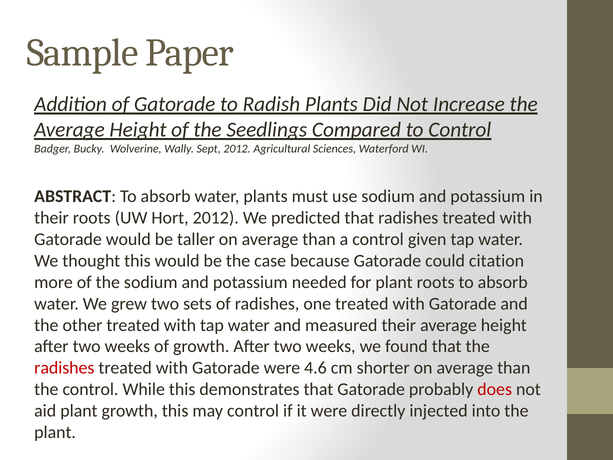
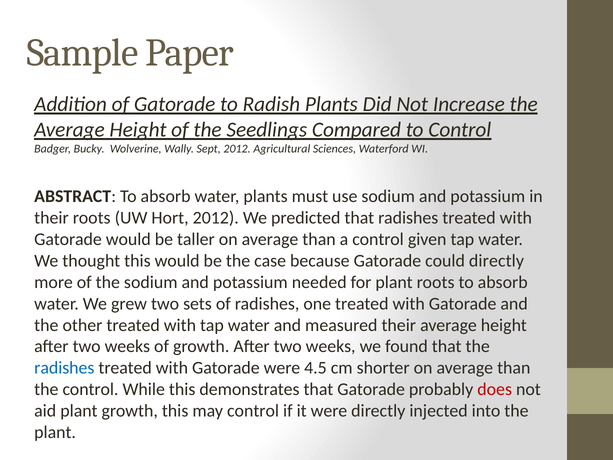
could citation: citation -> directly
radishes at (64, 368) colour: red -> blue
4.6: 4.6 -> 4.5
